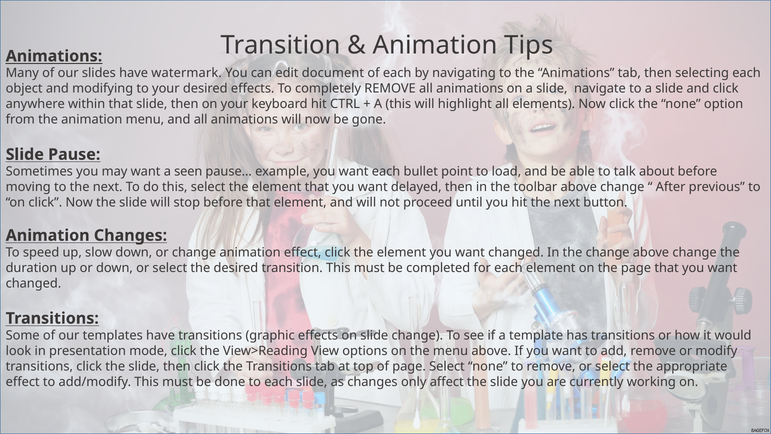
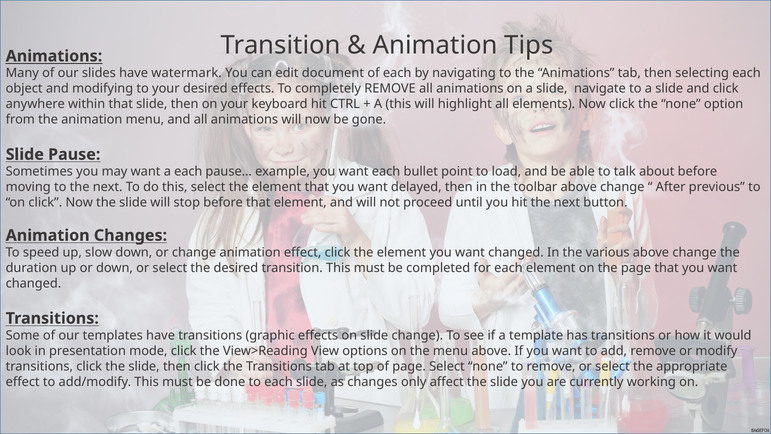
a seen: seen -> each
the change: change -> various
